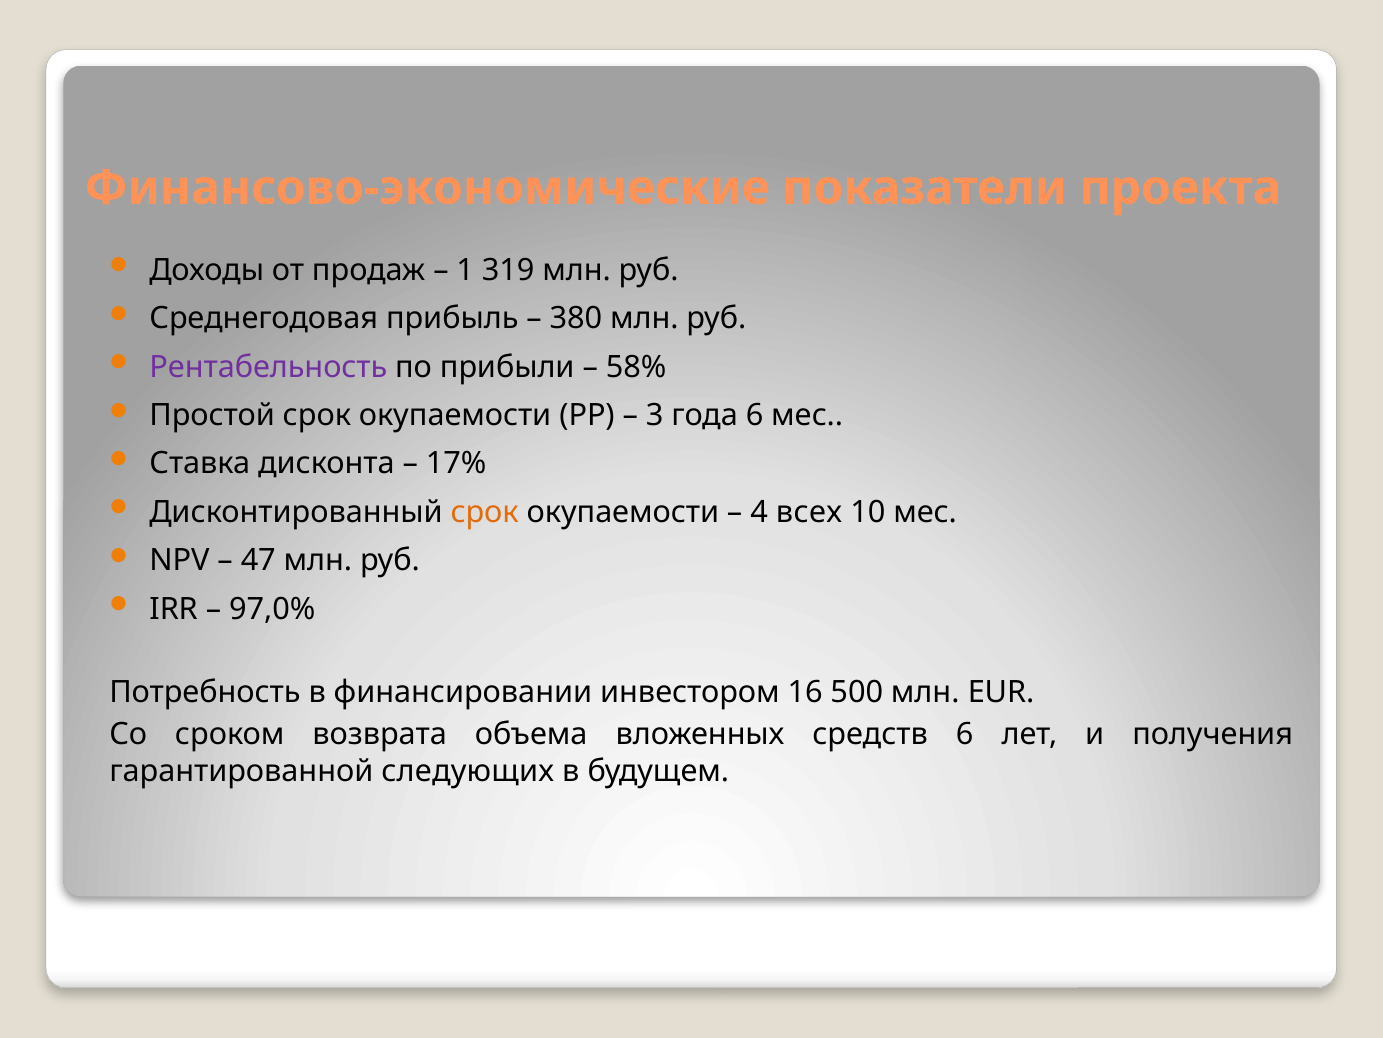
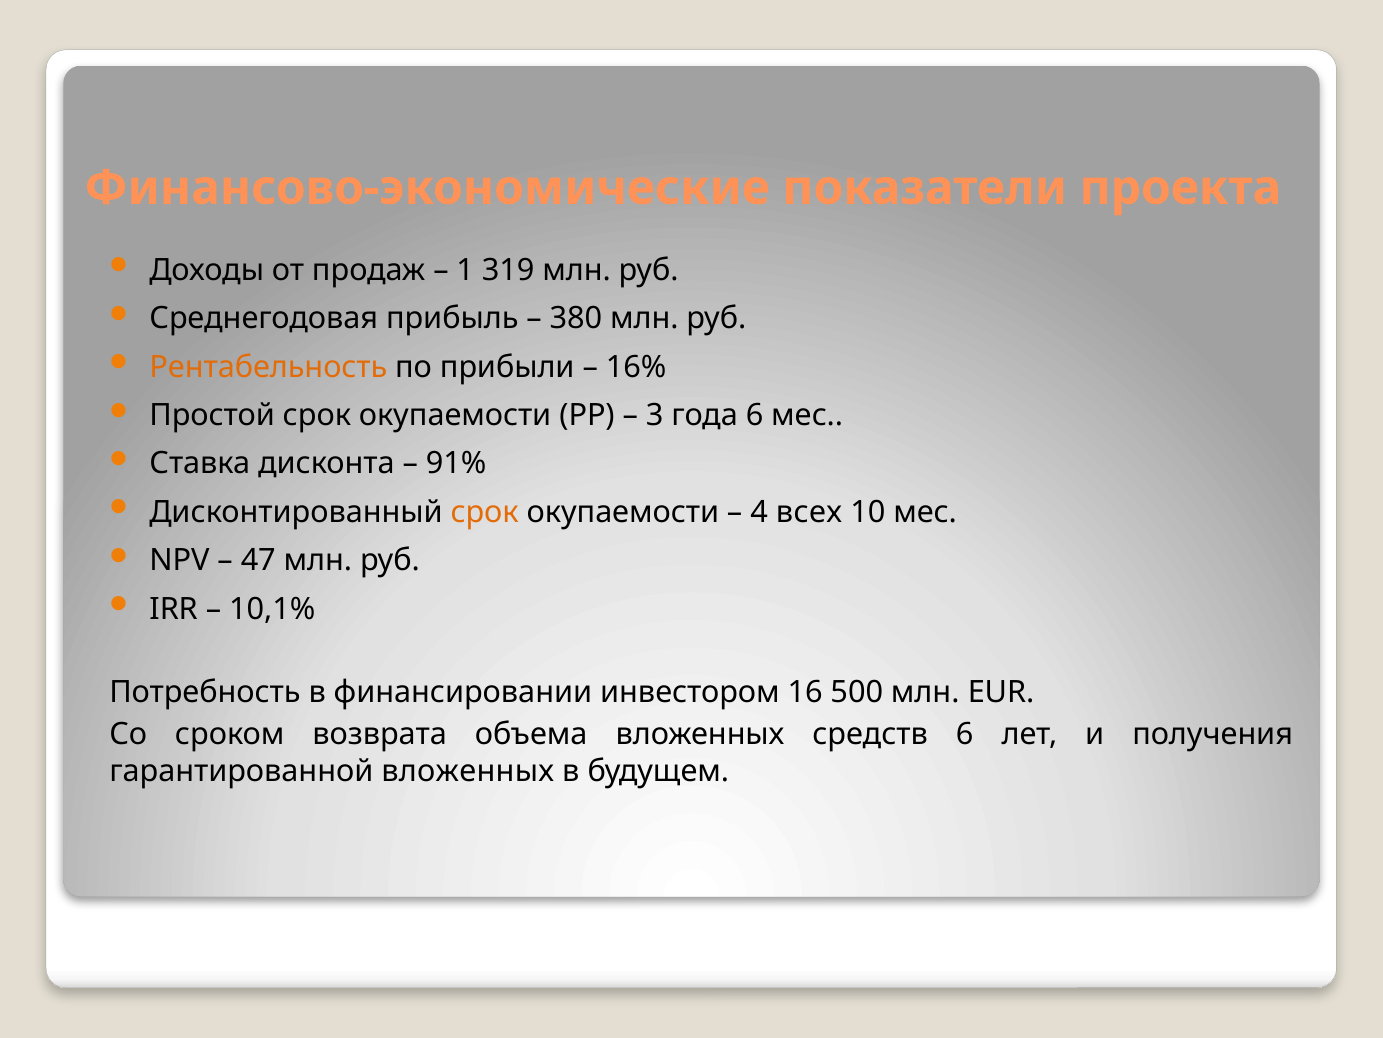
Рентабельность colour: purple -> orange
58%: 58% -> 16%
17%: 17% -> 91%
97,0%: 97,0% -> 10,1%
гарантированной следующих: следующих -> вложенных
